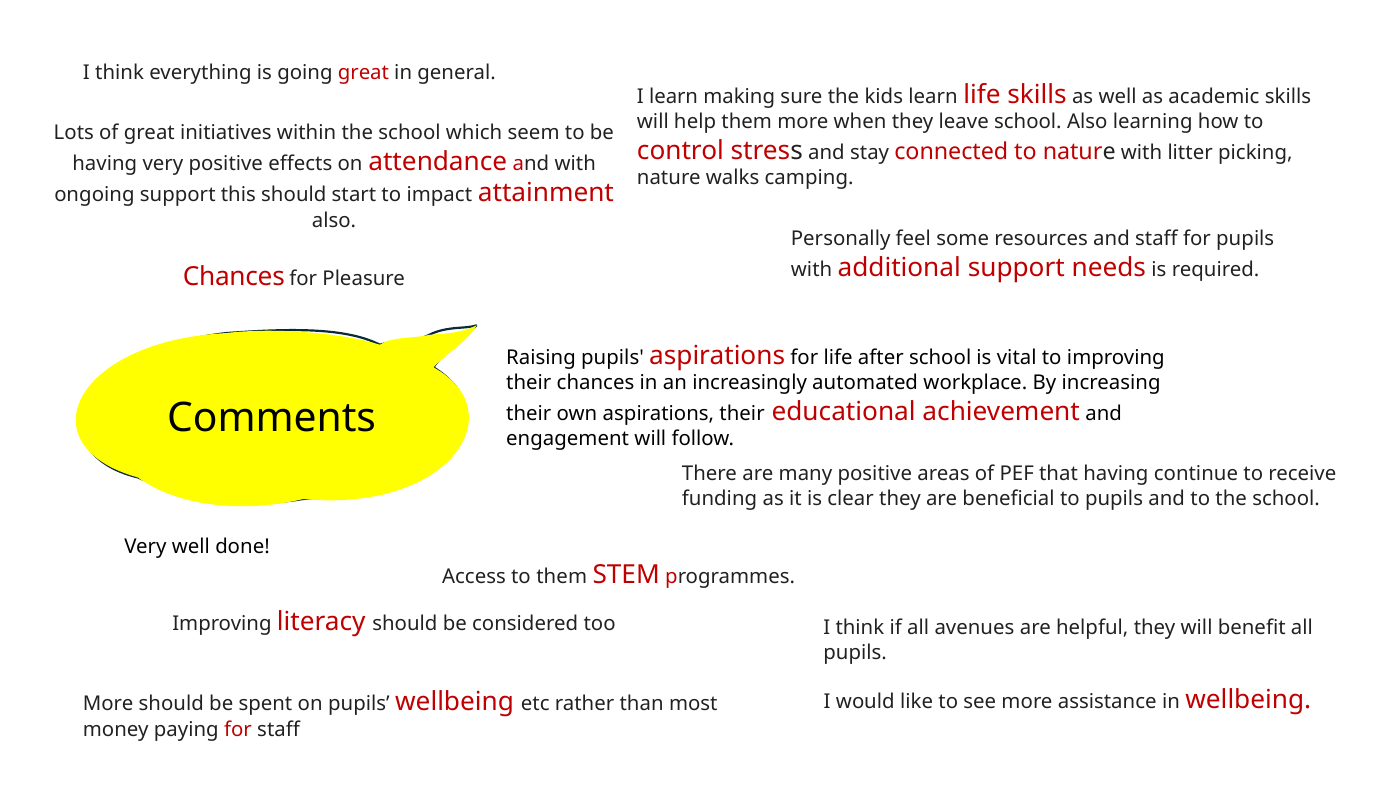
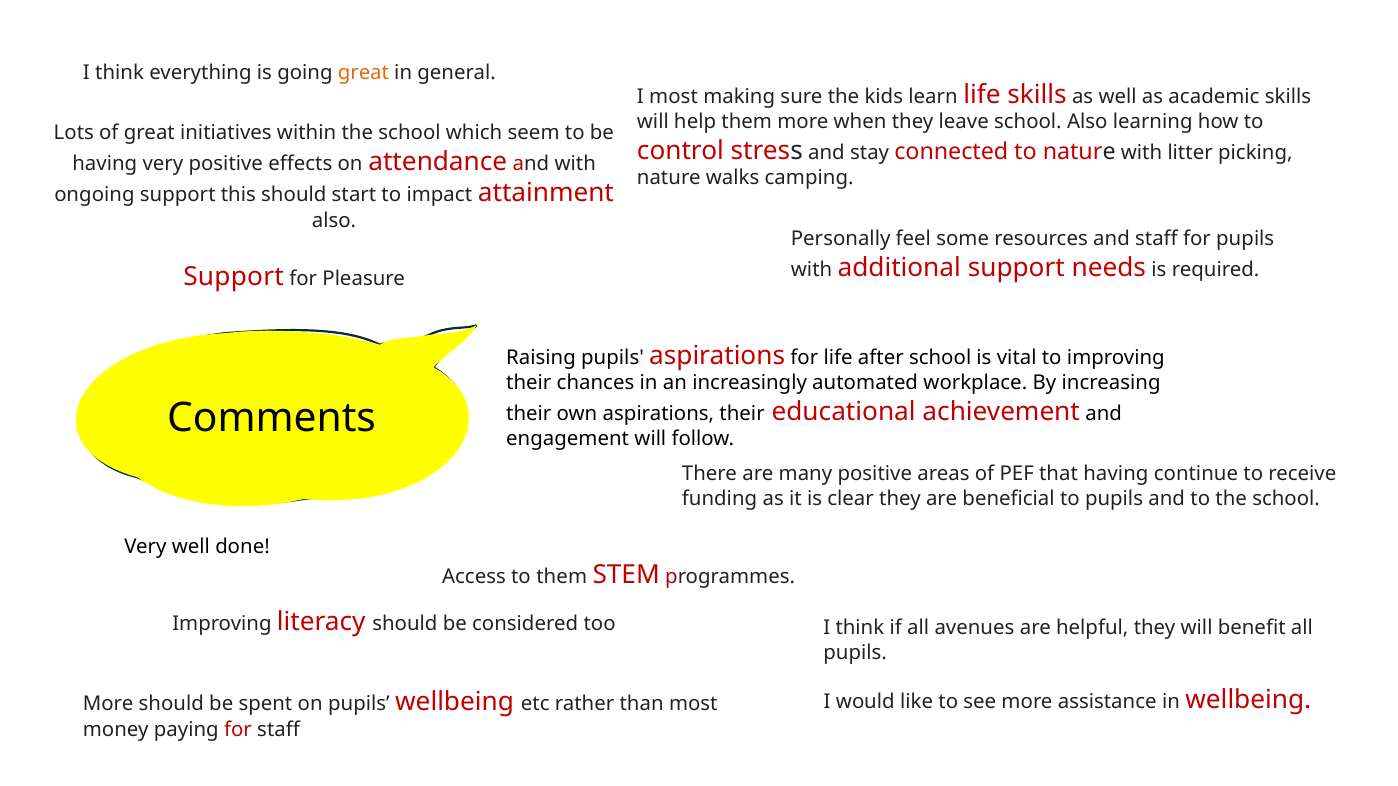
great at (363, 73) colour: red -> orange
I learn: learn -> most
Chances at (234, 277): Chances -> Support
